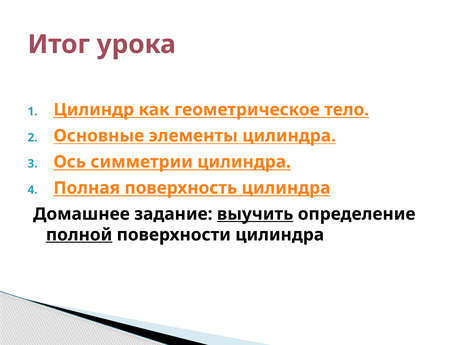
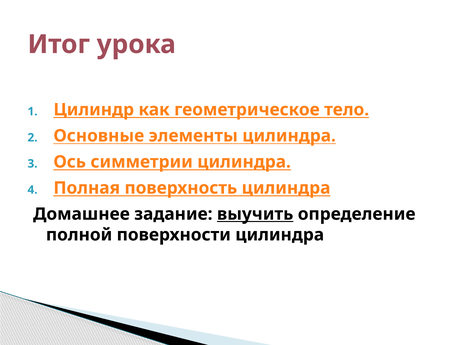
полной underline: present -> none
